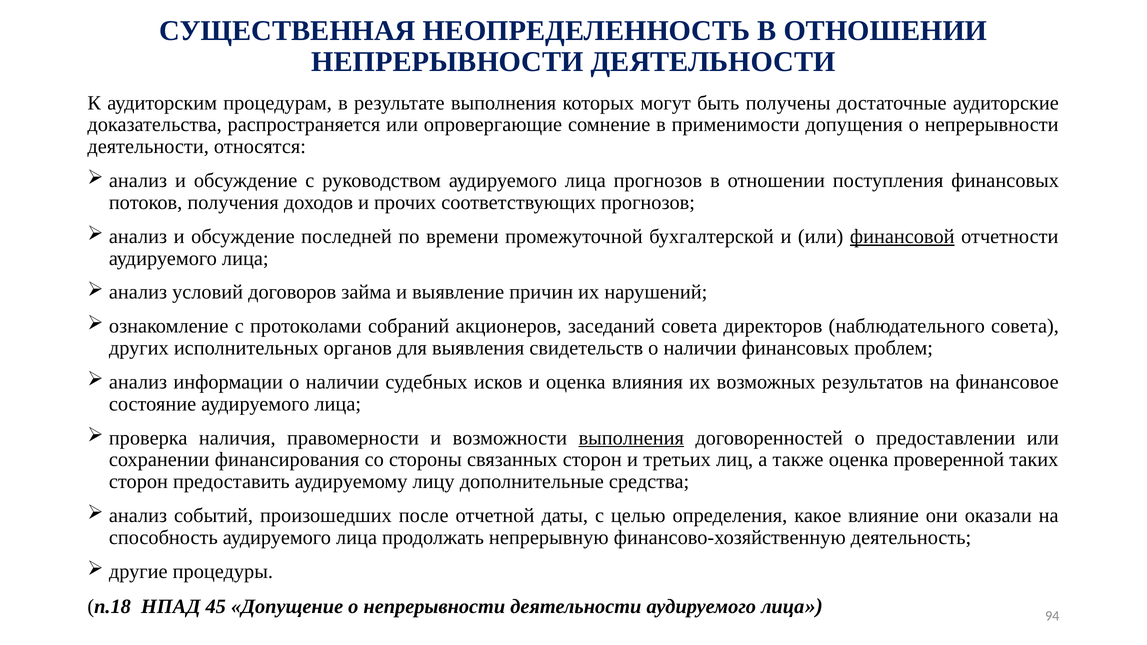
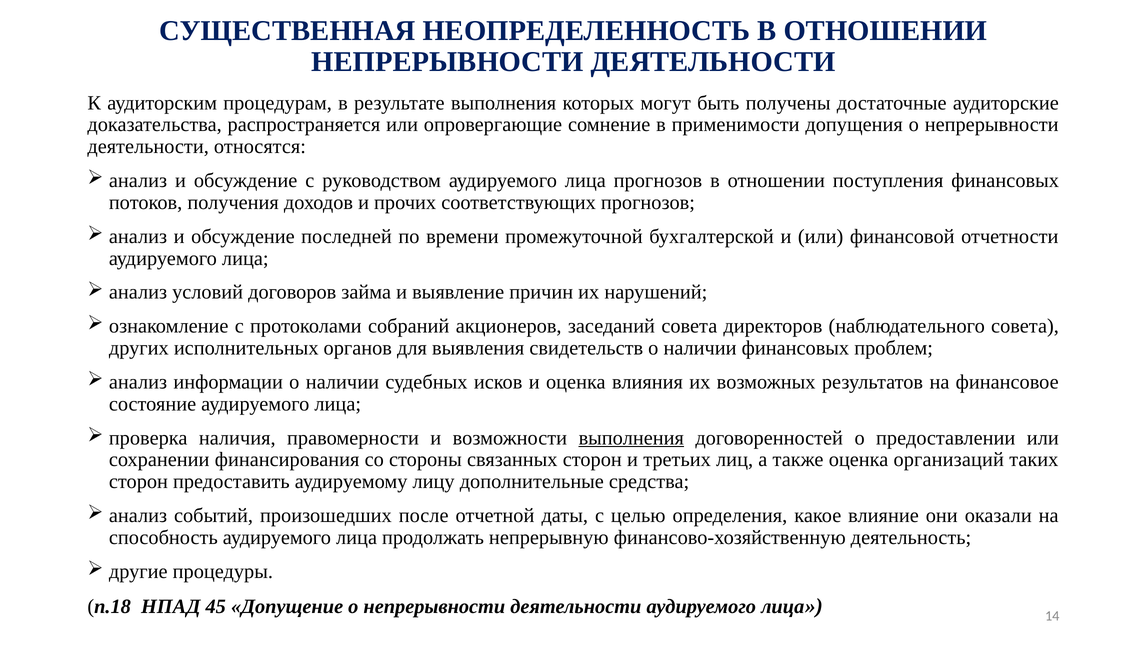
финансовой underline: present -> none
проверенной: проверенной -> организаций
94: 94 -> 14
